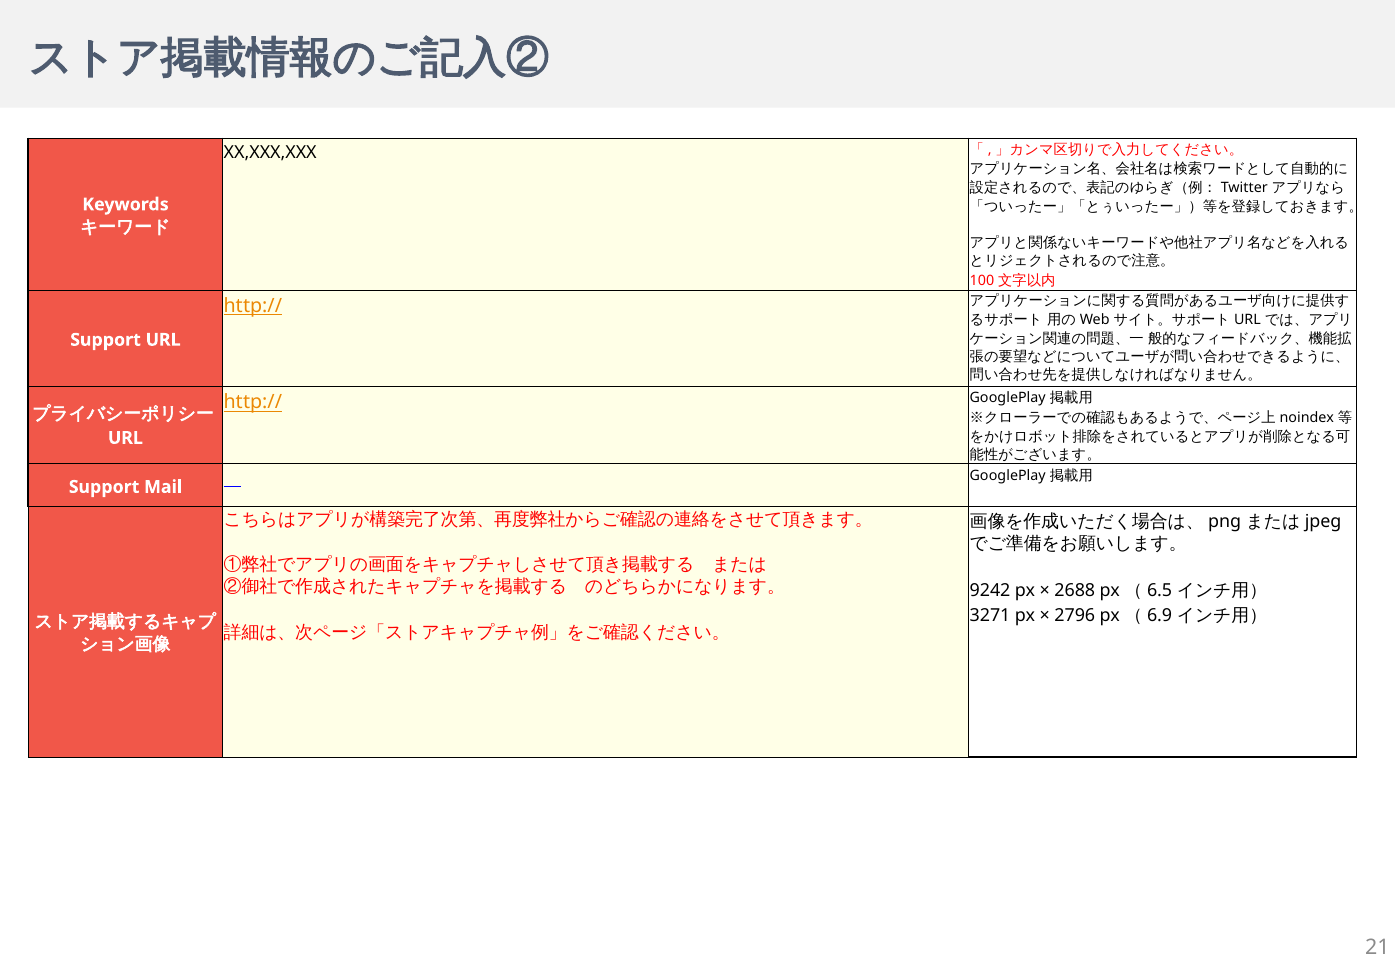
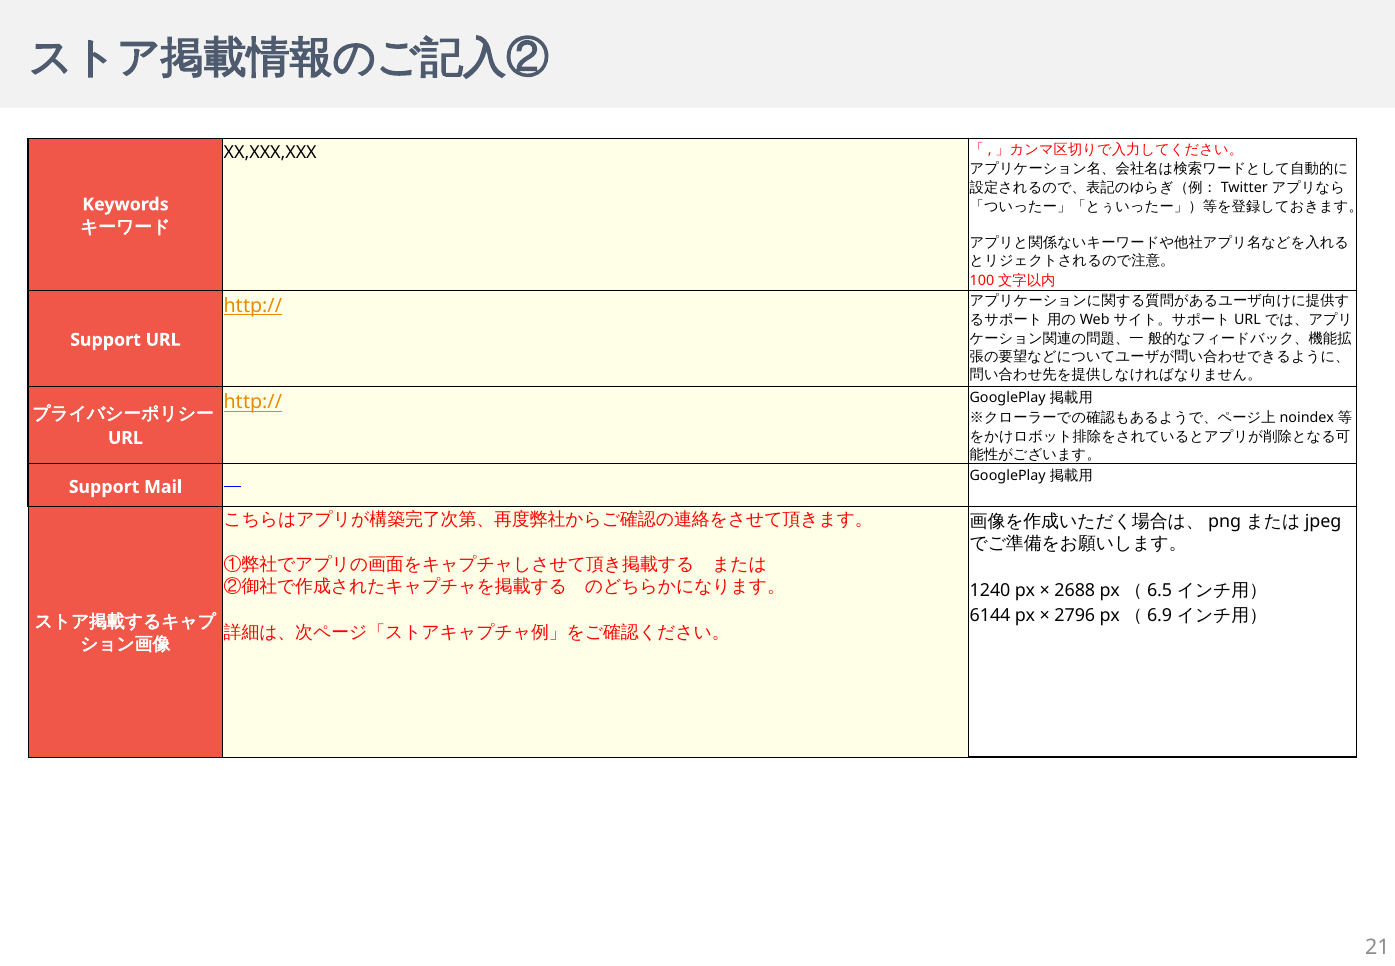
9242: 9242 -> 1240
3271: 3271 -> 6144
